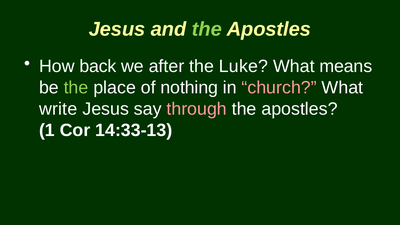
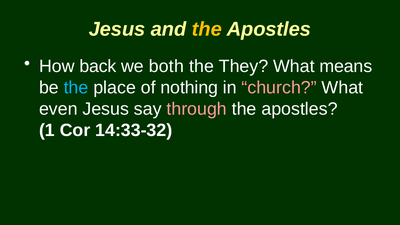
the at (207, 29) colour: light green -> yellow
after: after -> both
Luke: Luke -> They
the at (76, 88) colour: light green -> light blue
write: write -> even
14:33-13: 14:33-13 -> 14:33-32
